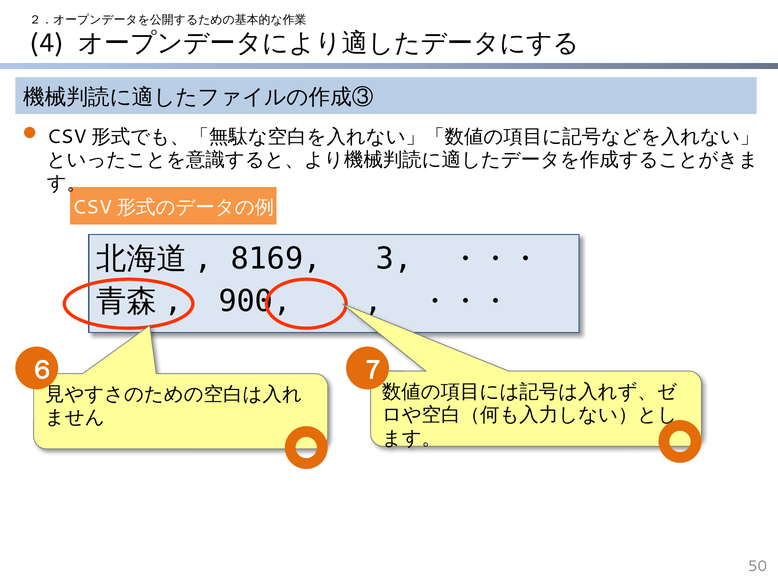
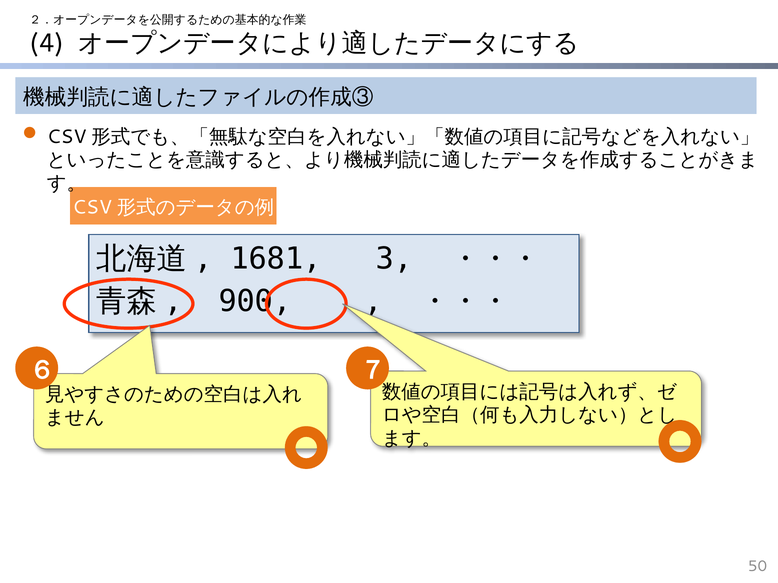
8169: 8169 -> 1681
